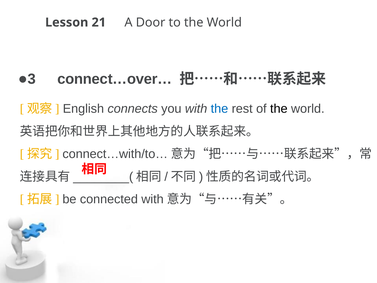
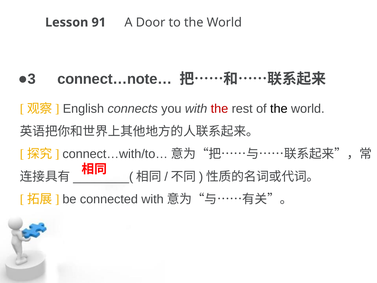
21: 21 -> 91
connect…over…: connect…over… -> connect…note…
the at (219, 109) colour: blue -> red
